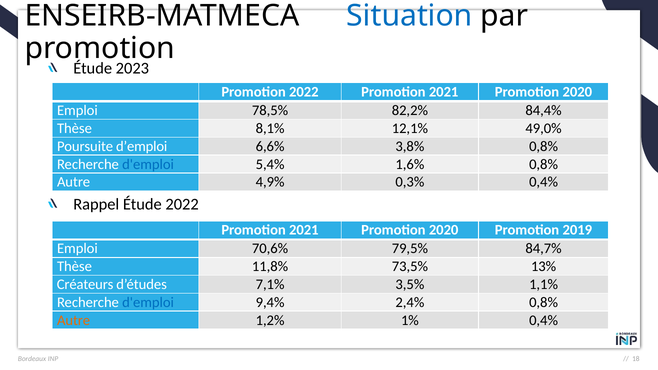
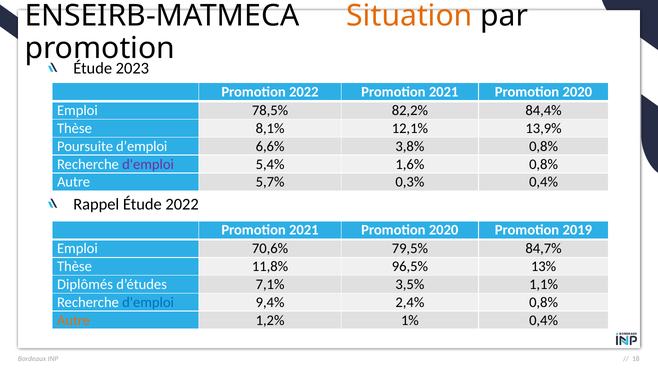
Situation colour: blue -> orange
49,0%: 49,0% -> 13,9%
d'emploi at (148, 164) colour: blue -> purple
4,9%: 4,9% -> 5,7%
73,5%: 73,5% -> 96,5%
Créateurs: Créateurs -> Diplômés
